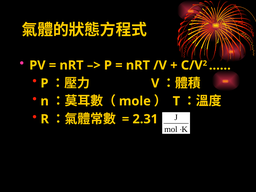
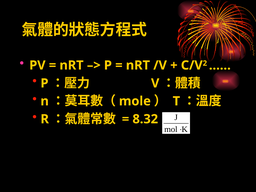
2.31: 2.31 -> 8.32
